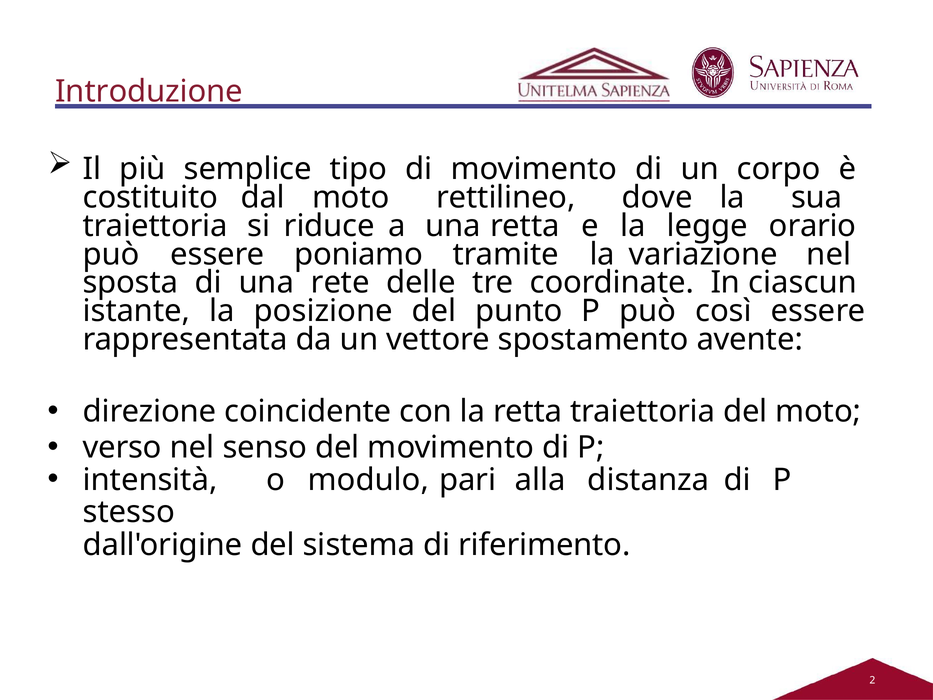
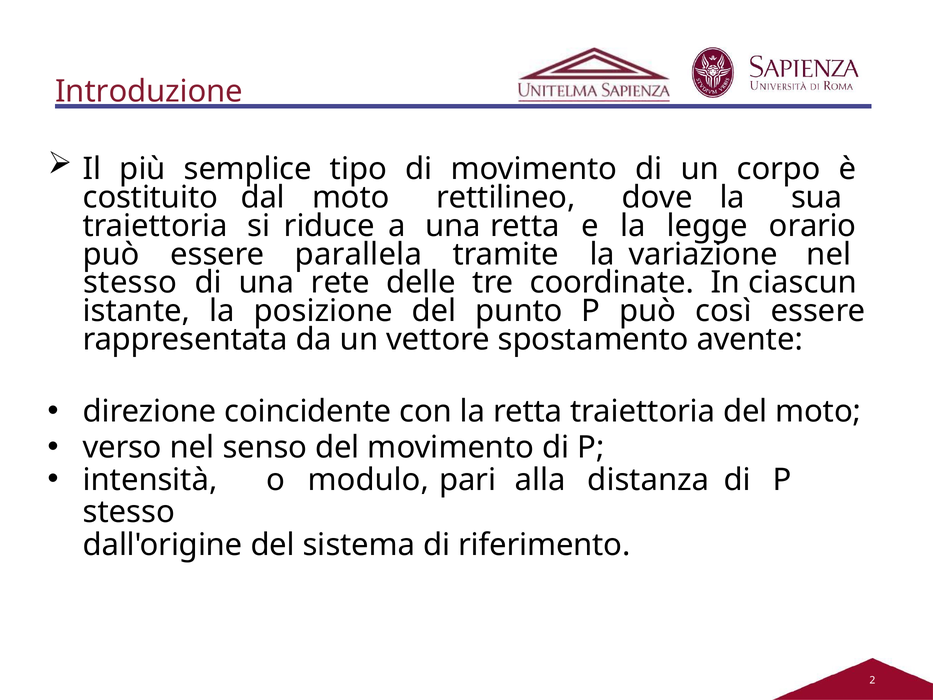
poniamo: poniamo -> parallela
sposta at (130, 283): sposta -> stesso
